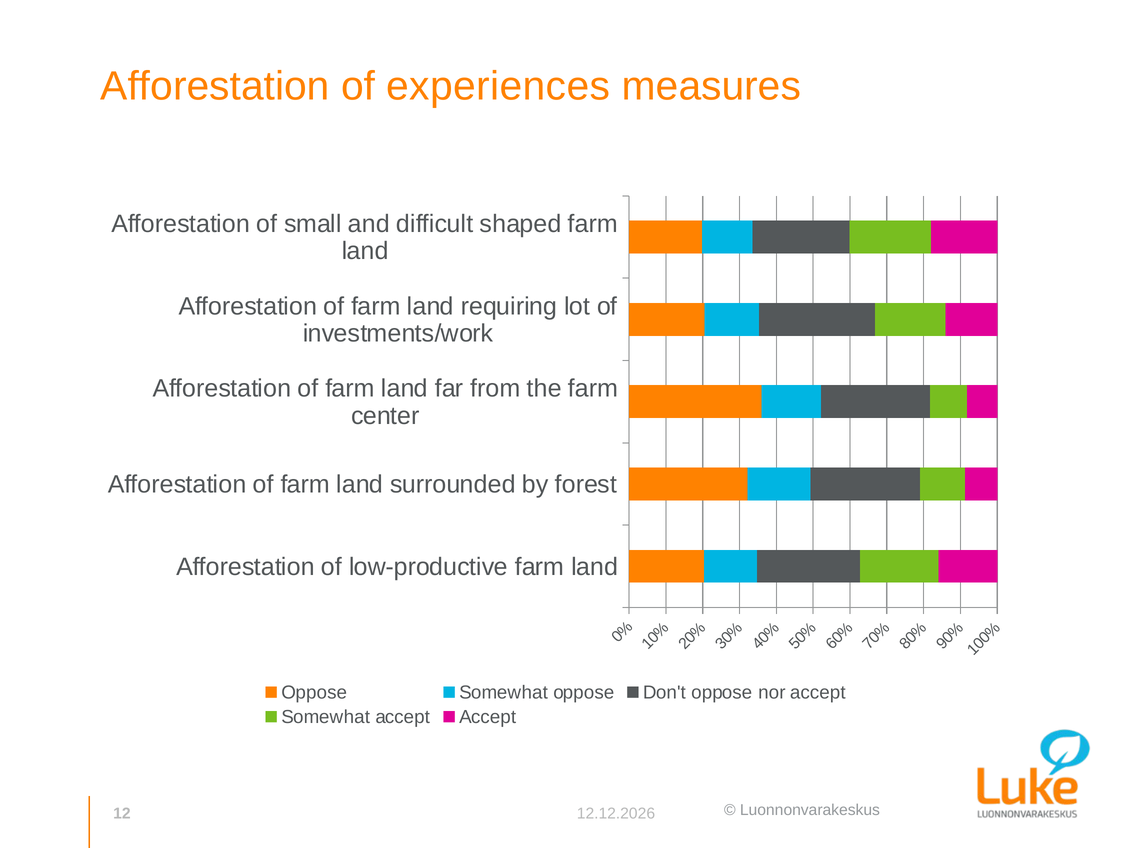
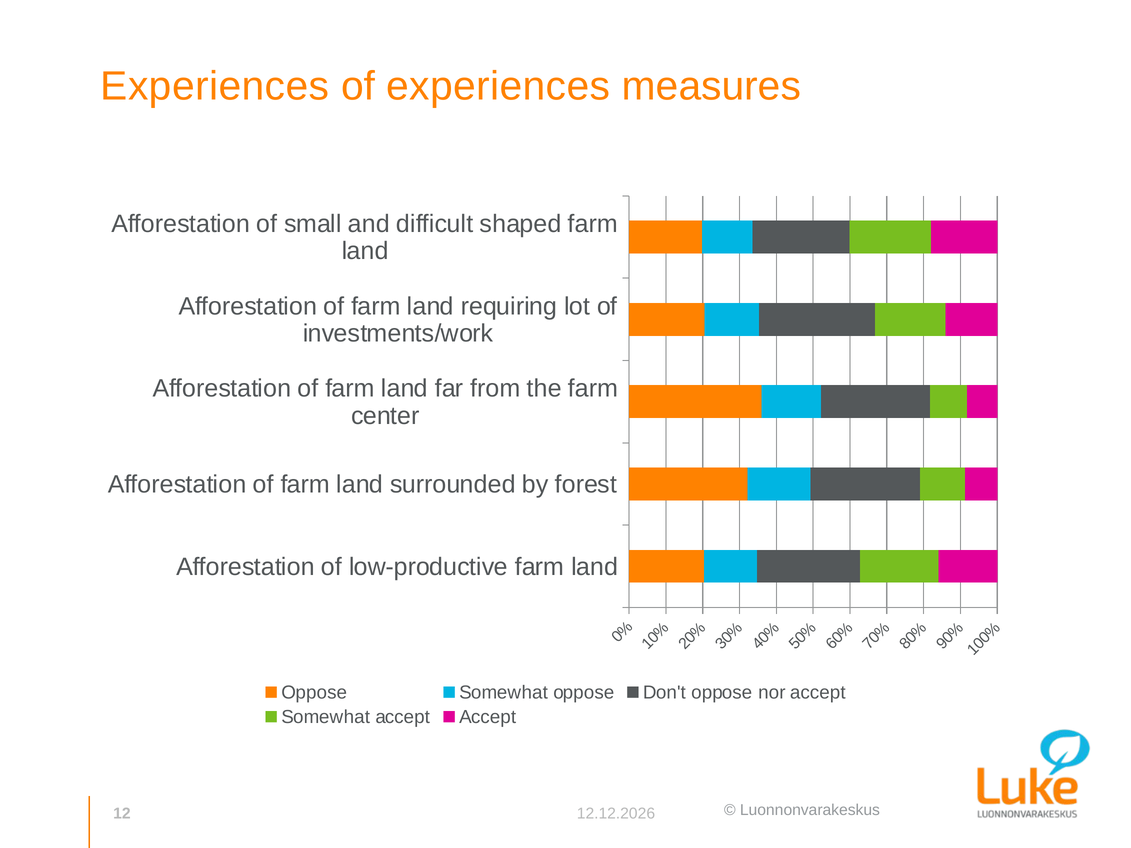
Afforestation at (215, 86): Afforestation -> Experiences
